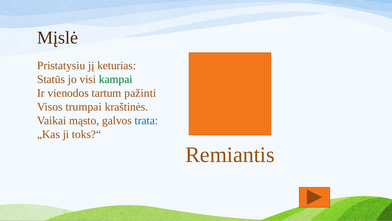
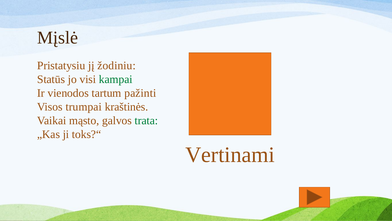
keturias: keturias -> žodiniu
trata colour: blue -> green
Remiantis: Remiantis -> Vertinami
